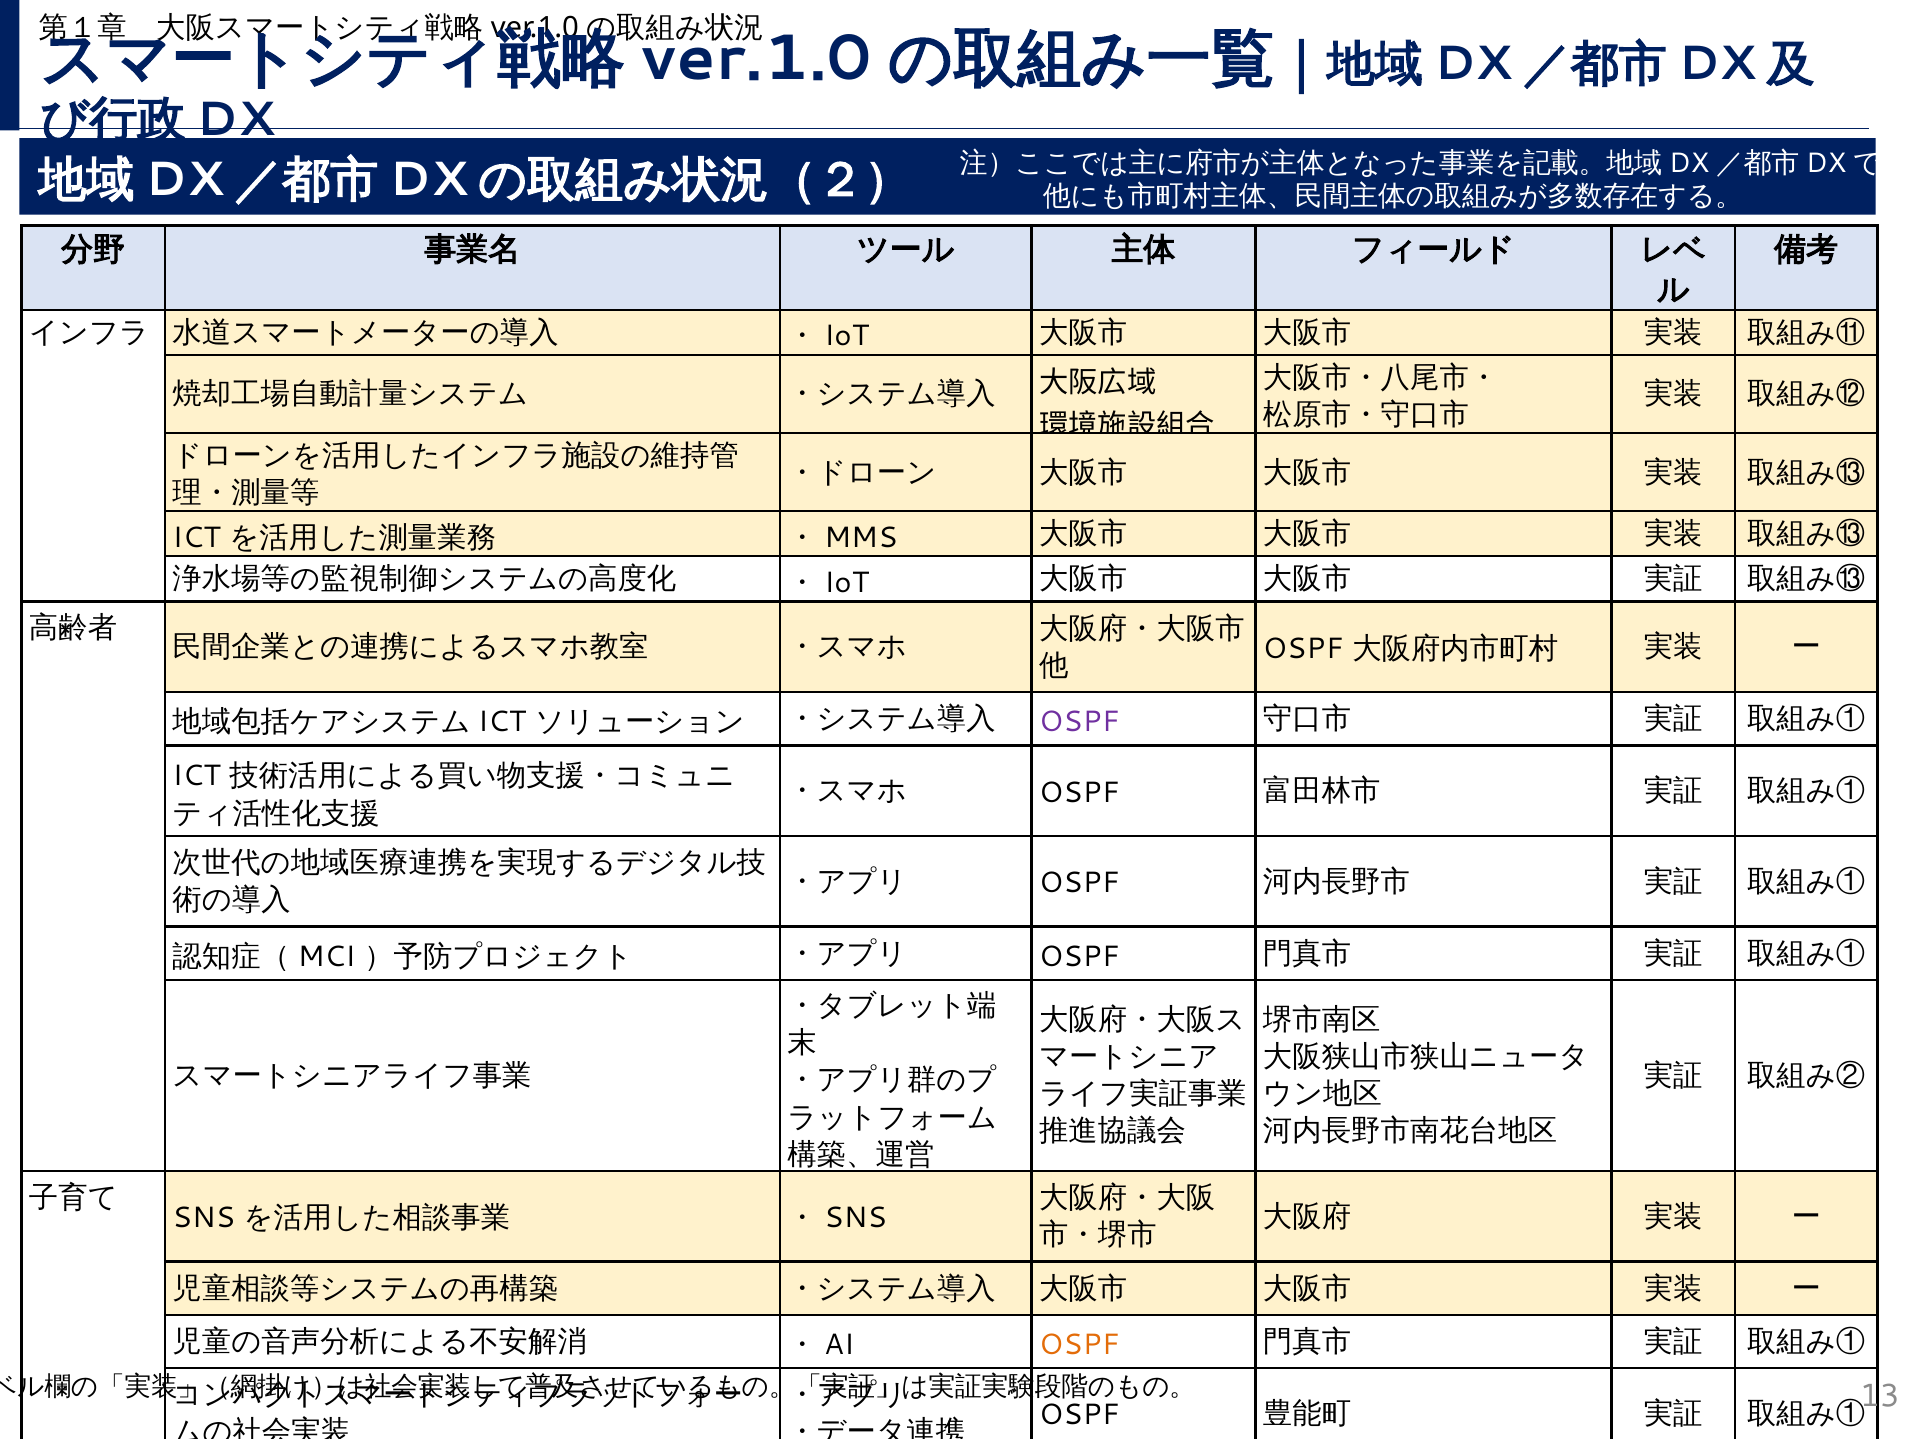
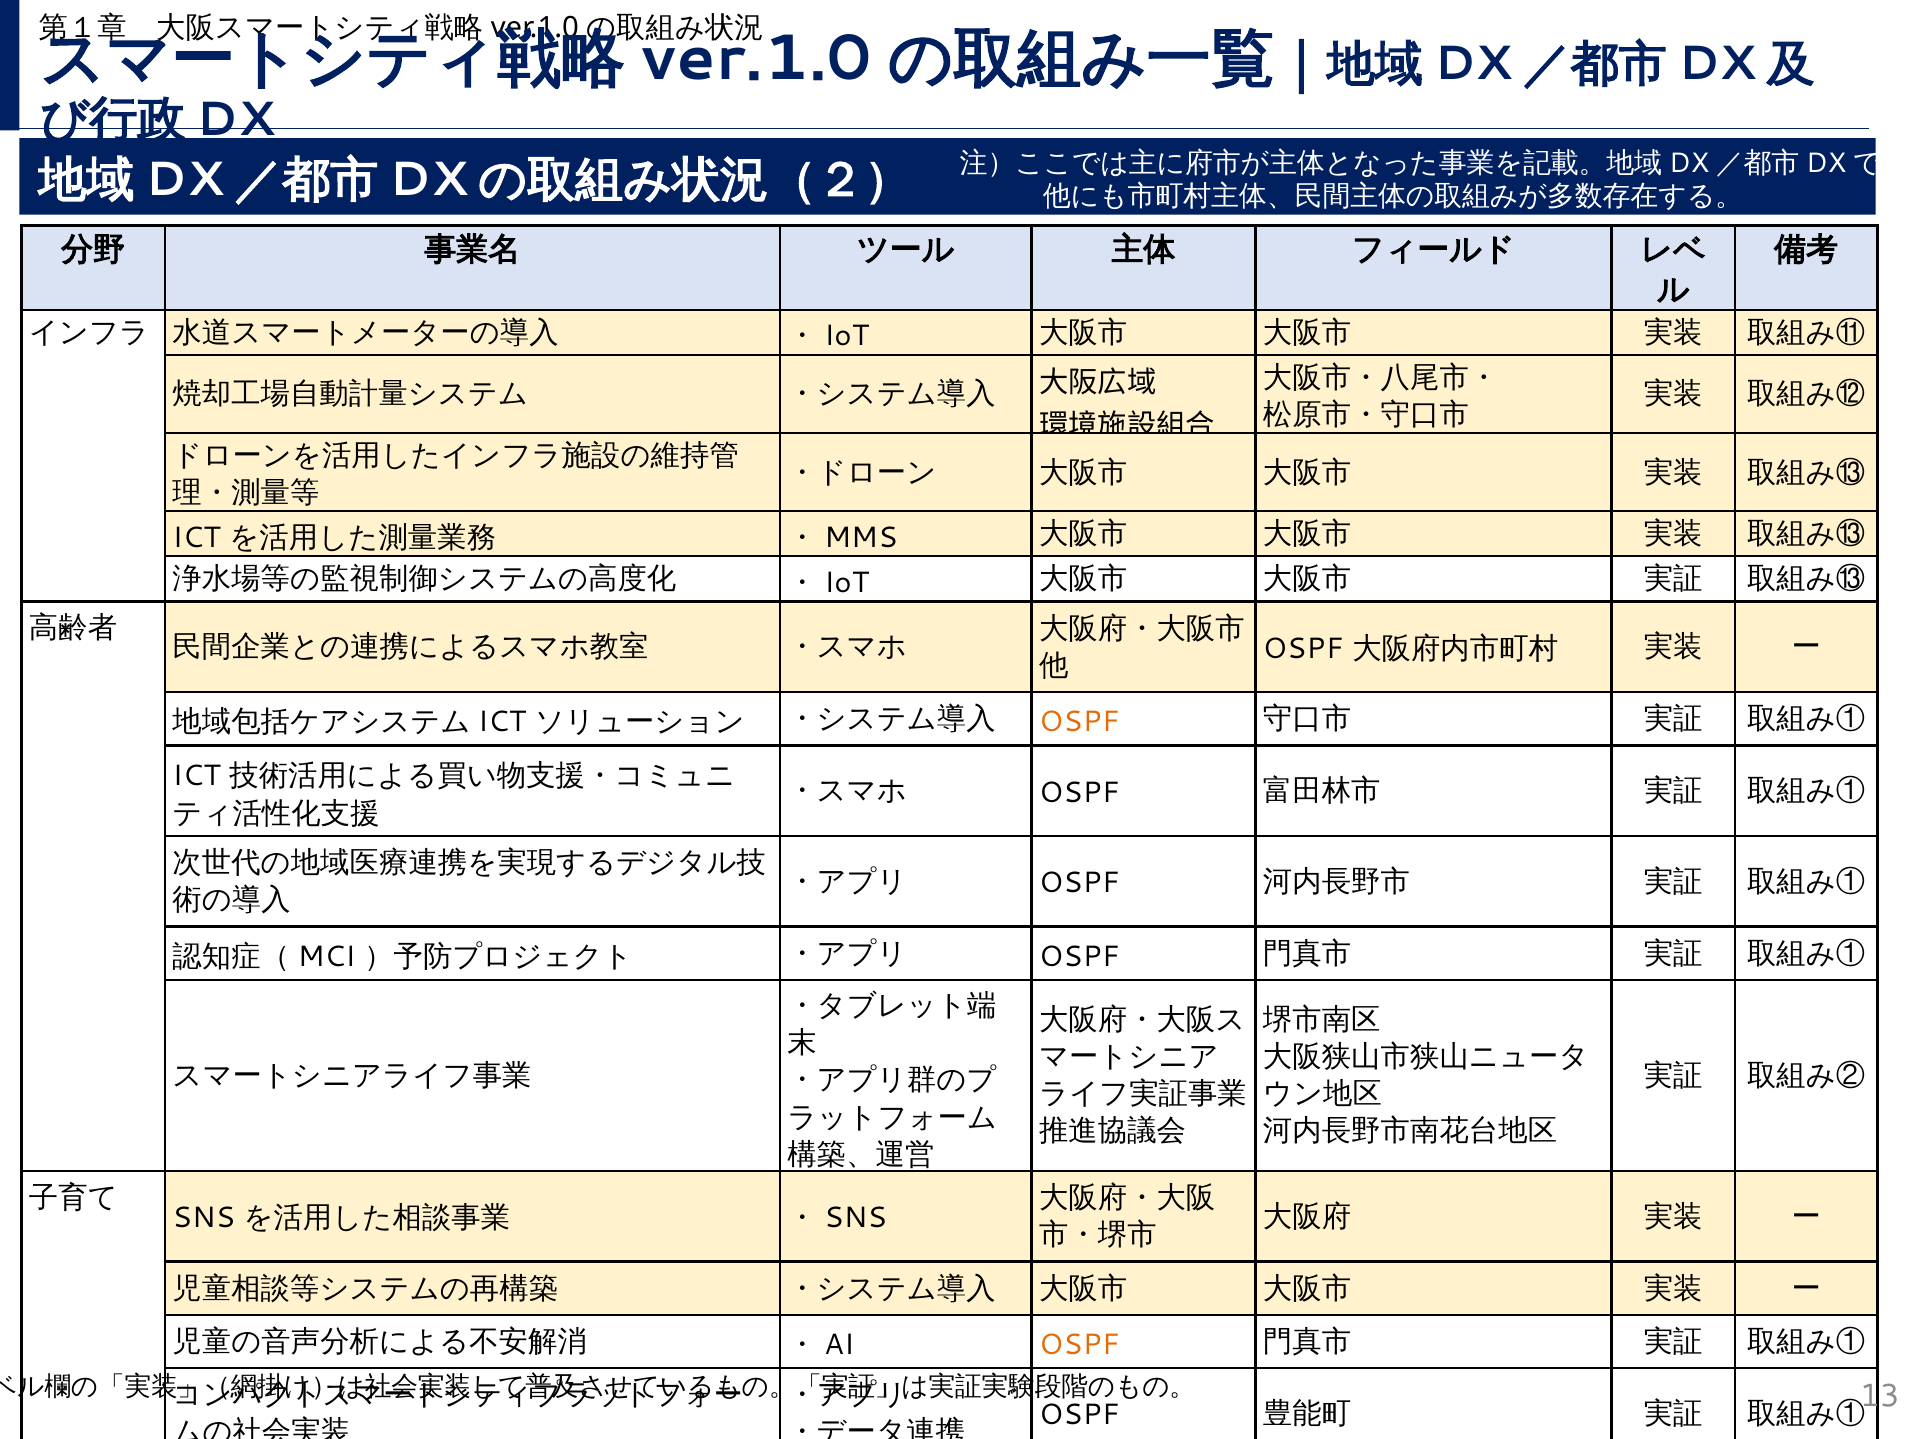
OSPF at (1079, 722) colour: purple -> orange
